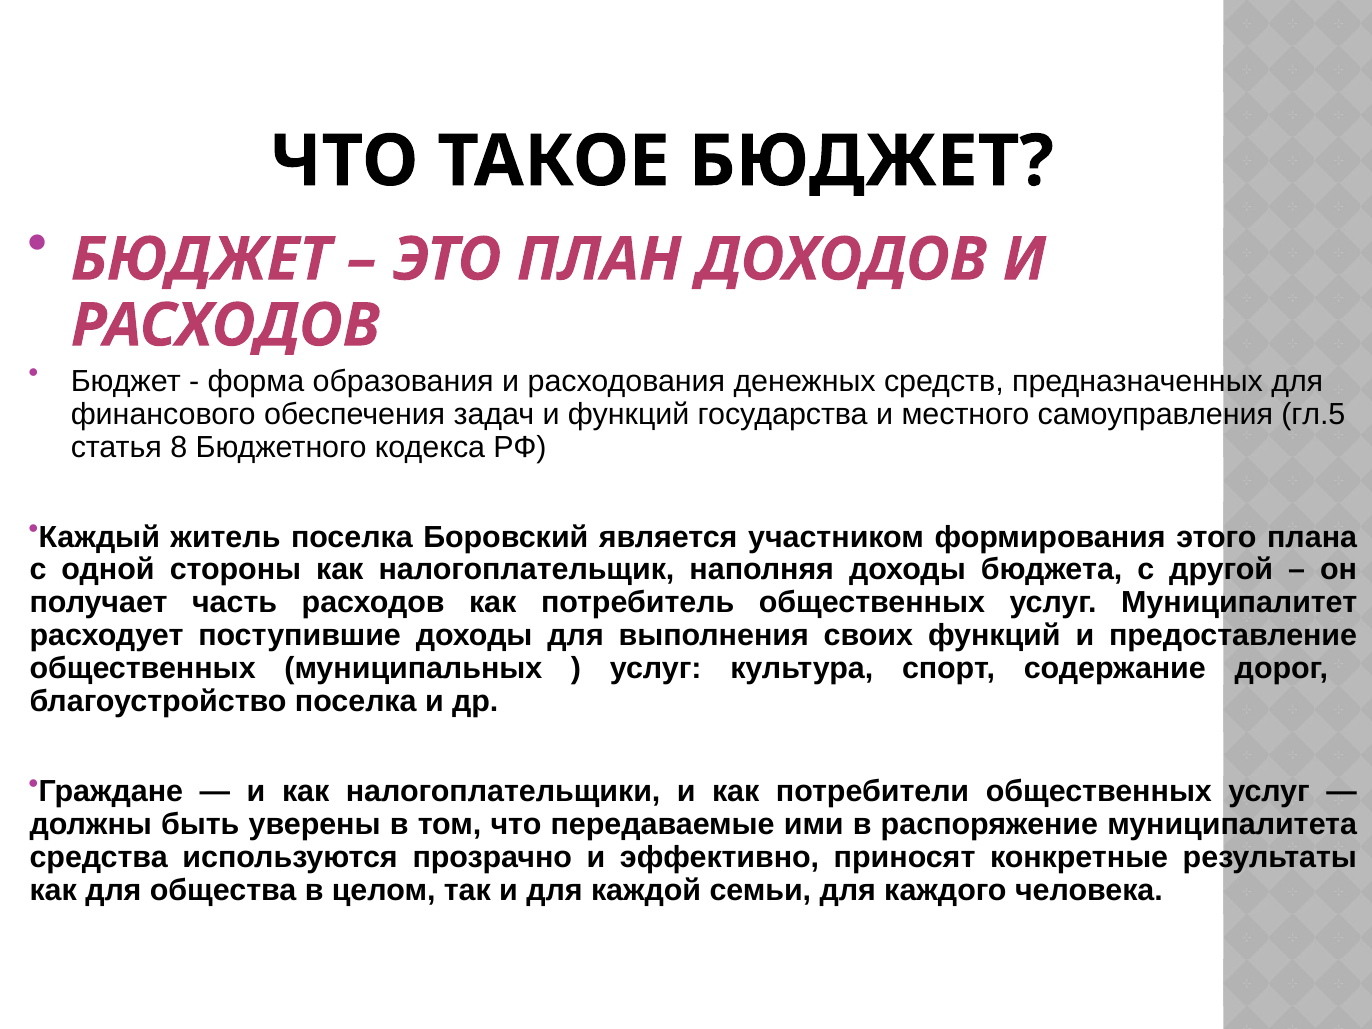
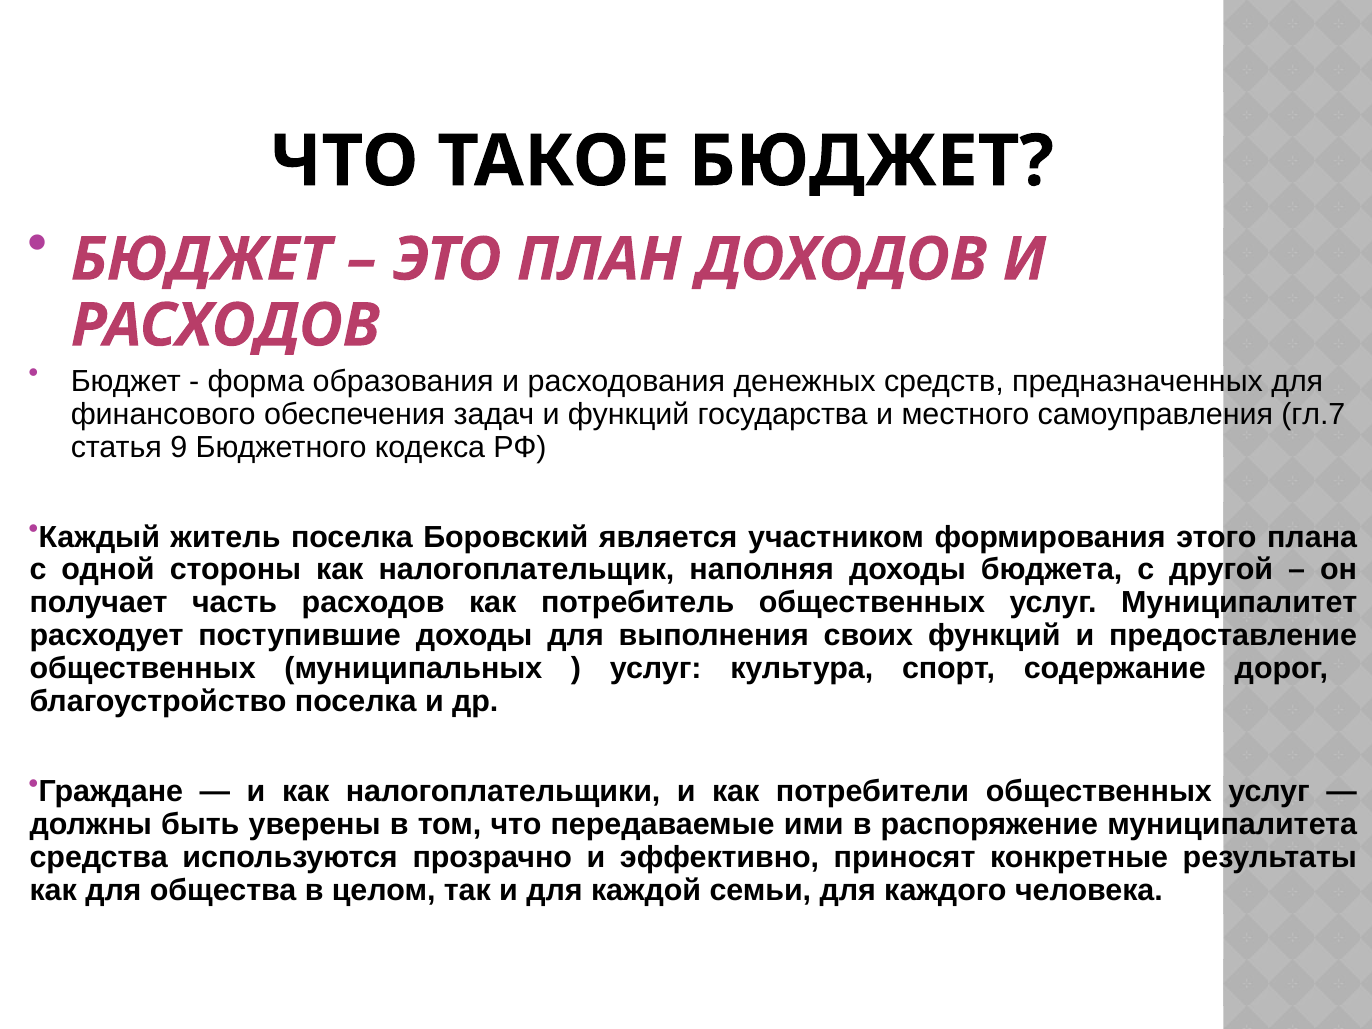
гл.5: гл.5 -> гл.7
8: 8 -> 9
